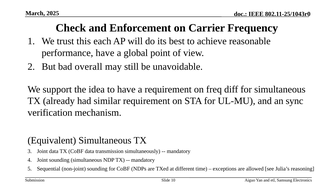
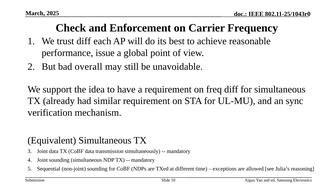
trust this: this -> diff
performance have: have -> issue
